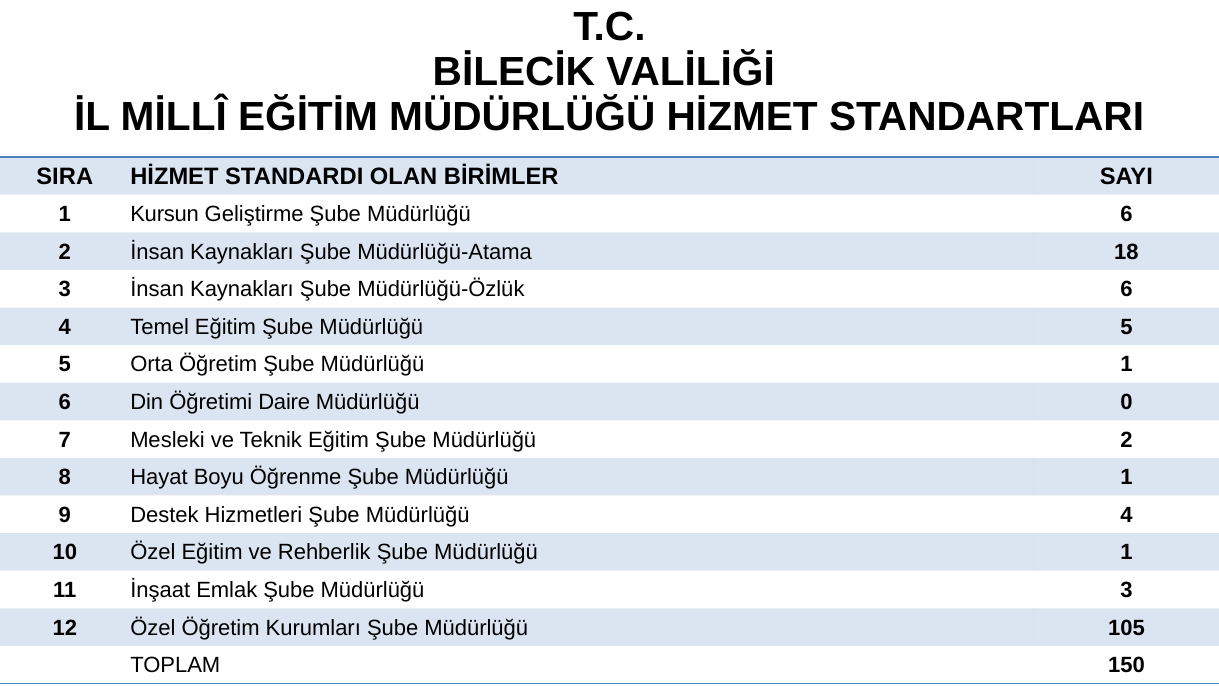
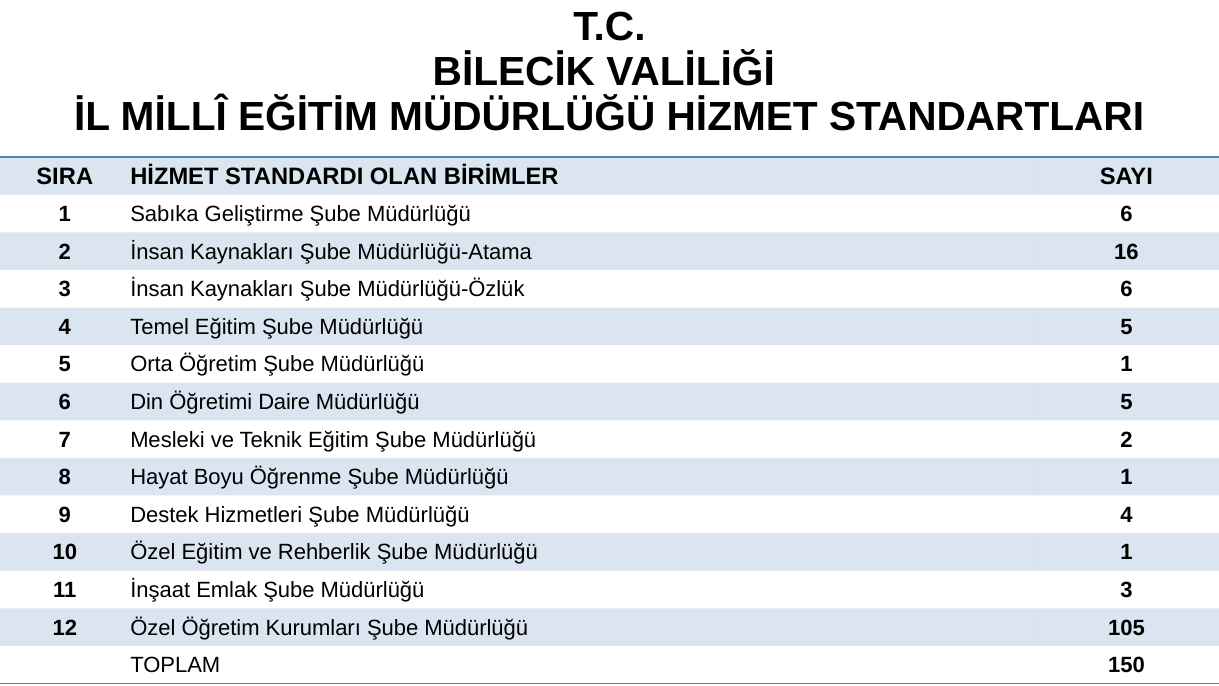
Kursun: Kursun -> Sabıka
18: 18 -> 16
0 at (1126, 402): 0 -> 5
